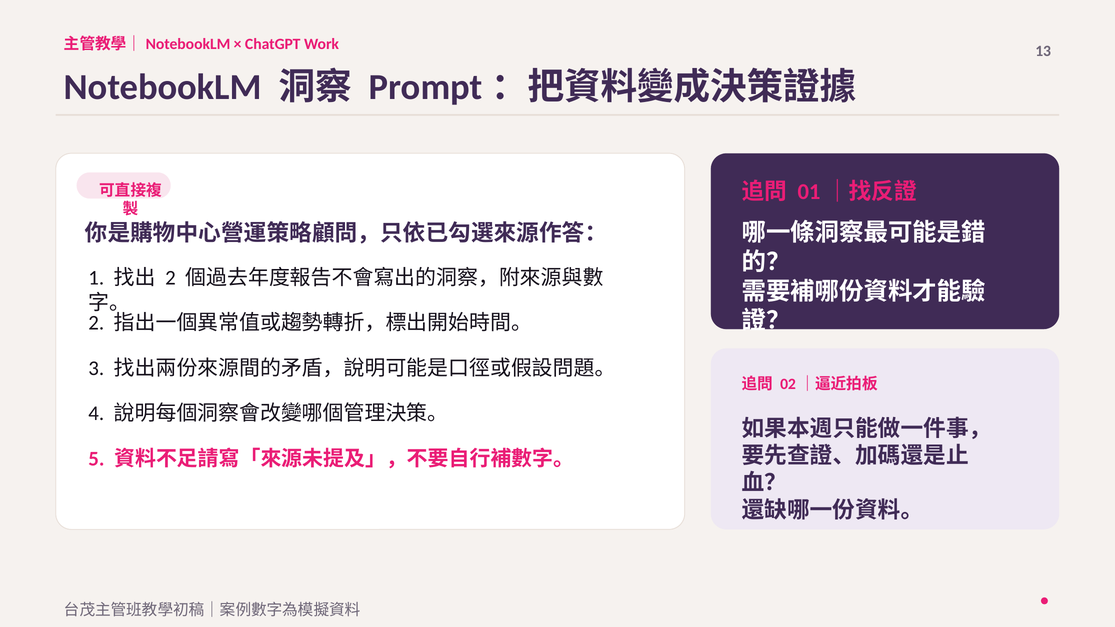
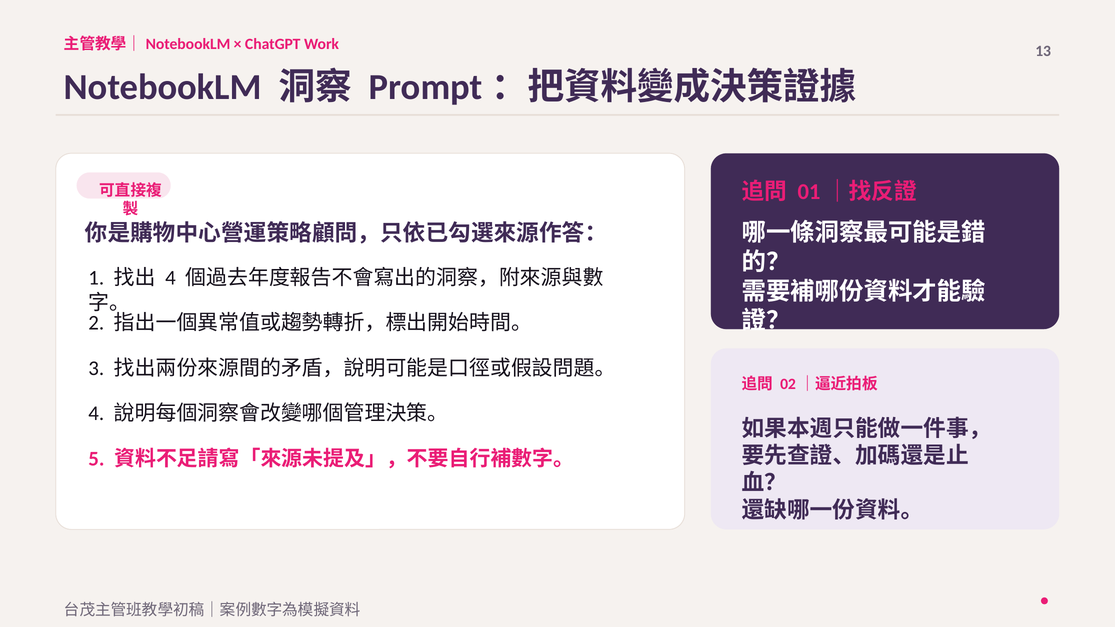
2 at (171, 278): 2 -> 4
